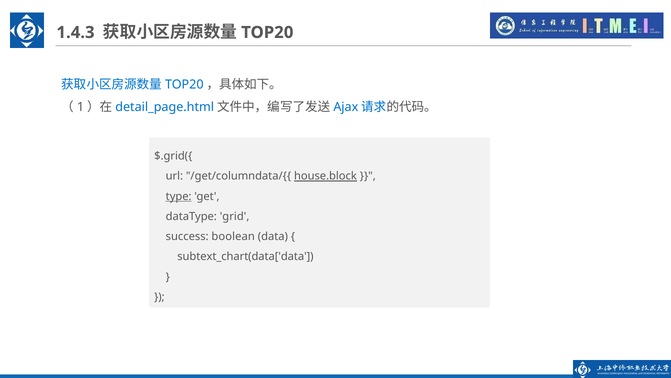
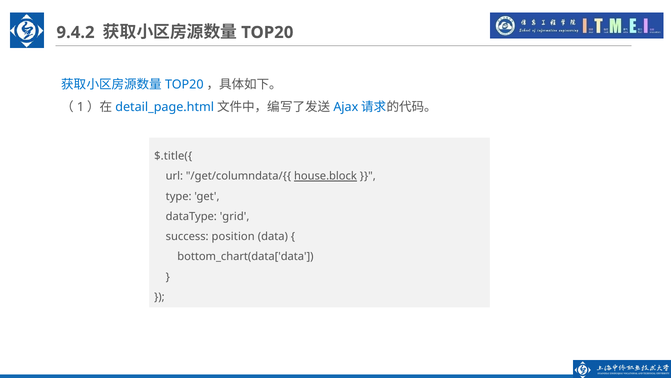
1.4.3: 1.4.3 -> 9.4.2
$.grid({: $.grid({ -> $.title({
type underline: present -> none
boolean: boolean -> position
subtext_chart(data['data: subtext_chart(data['data -> bottom_chart(data['data
